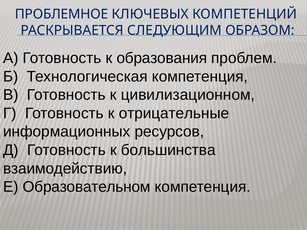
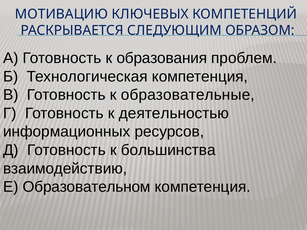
ПРОБЛЕМНОЕ: ПРОБЛЕМНОЕ -> МОТИВАЦИЮ
цивилизационном: цивилизационном -> образовательные
отрицательные: отрицательные -> деятельностью
